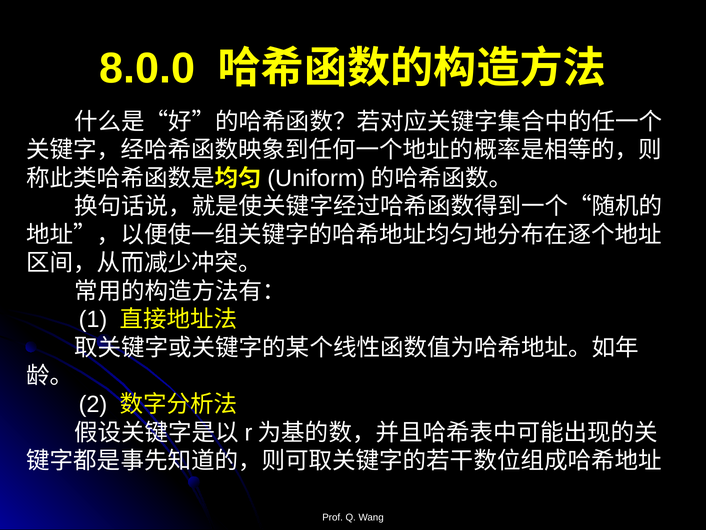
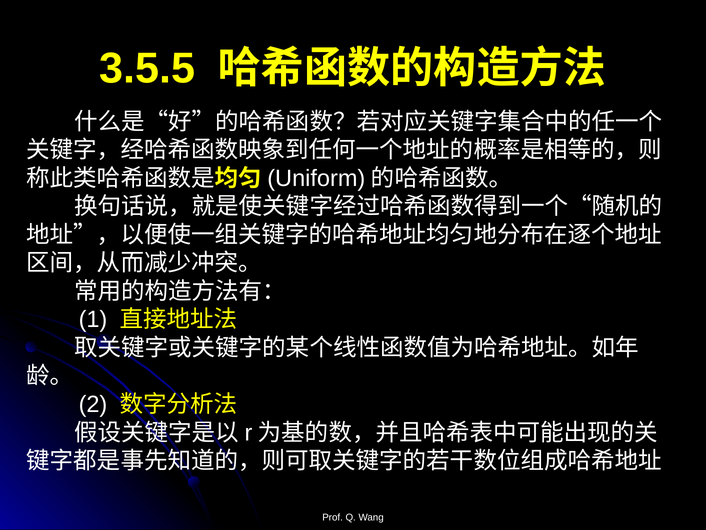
8.0.0: 8.0.0 -> 3.5.5
